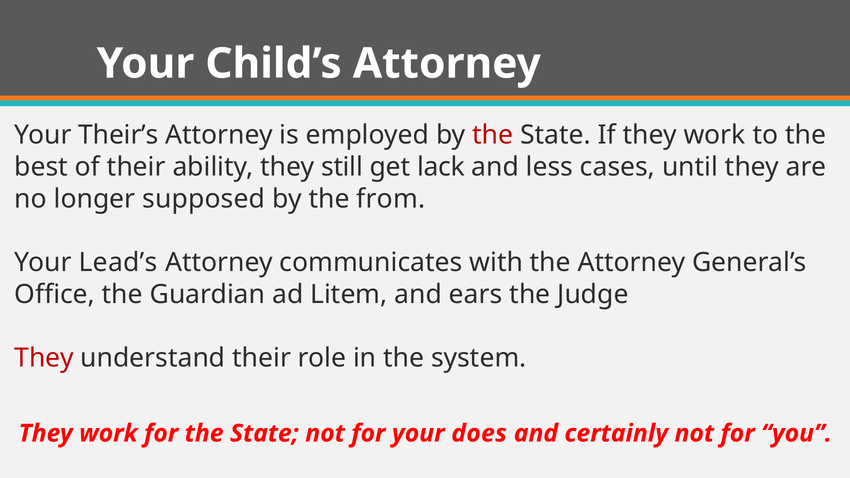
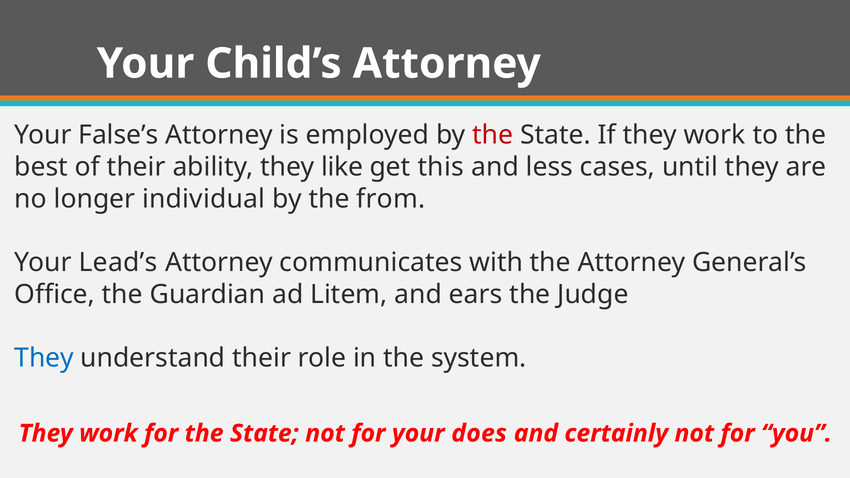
Their’s: Their’s -> False’s
still: still -> like
lack: lack -> this
supposed: supposed -> individual
They at (44, 358) colour: red -> blue
